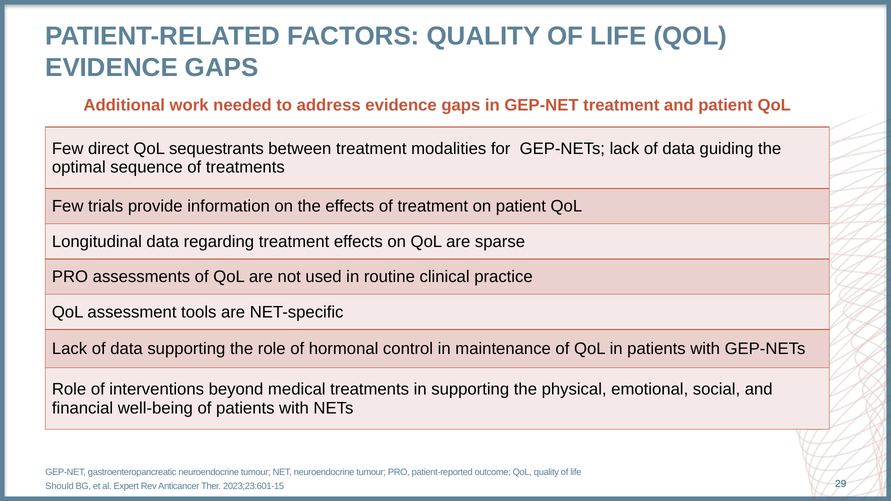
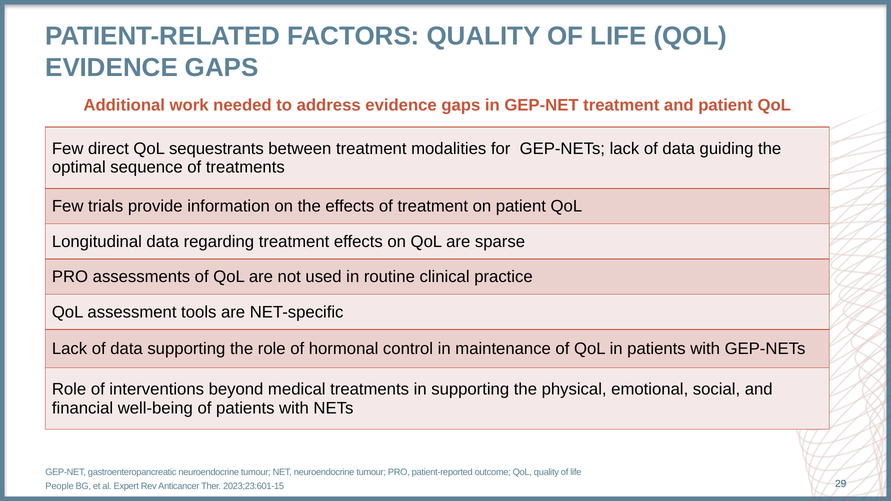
Should: Should -> People
